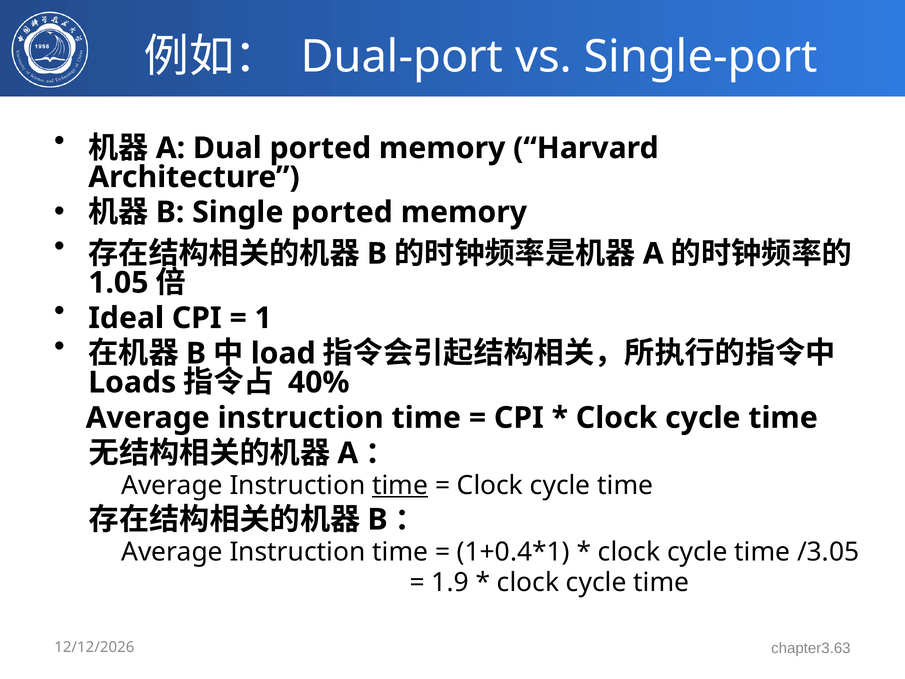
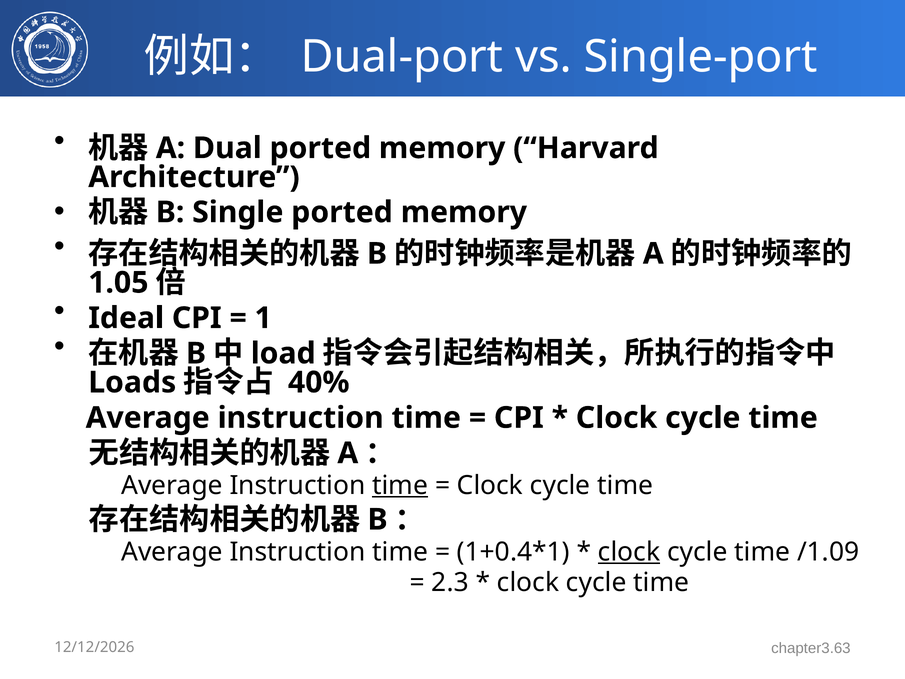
clock at (629, 552) underline: none -> present
/3.05: /3.05 -> /1.09
1.9: 1.9 -> 2.3
